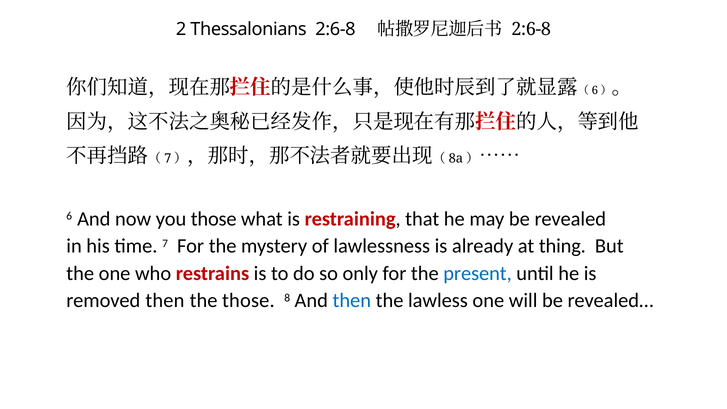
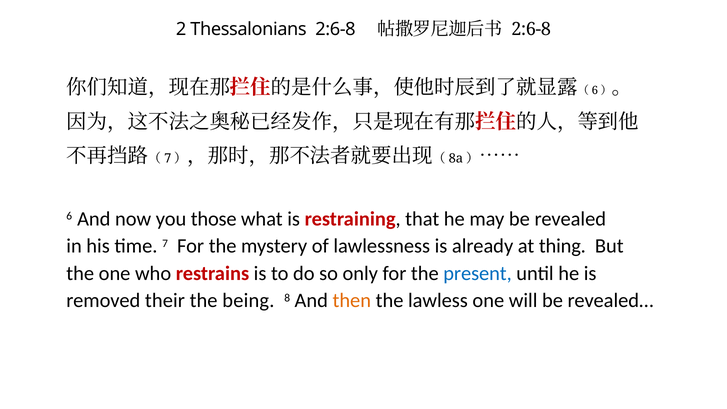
removed then: then -> their
the those: those -> being
then at (352, 301) colour: blue -> orange
